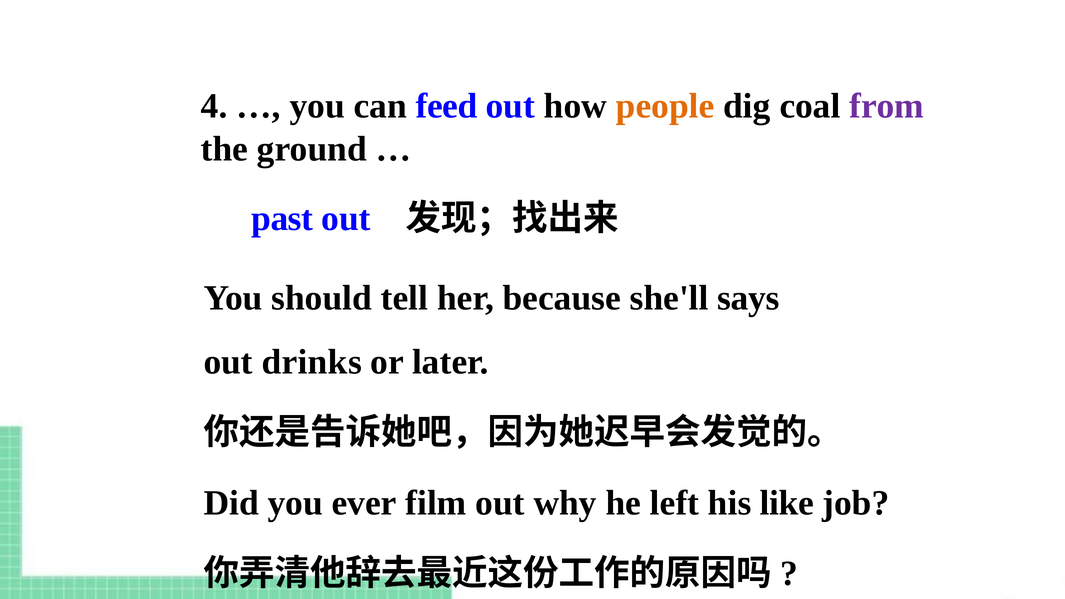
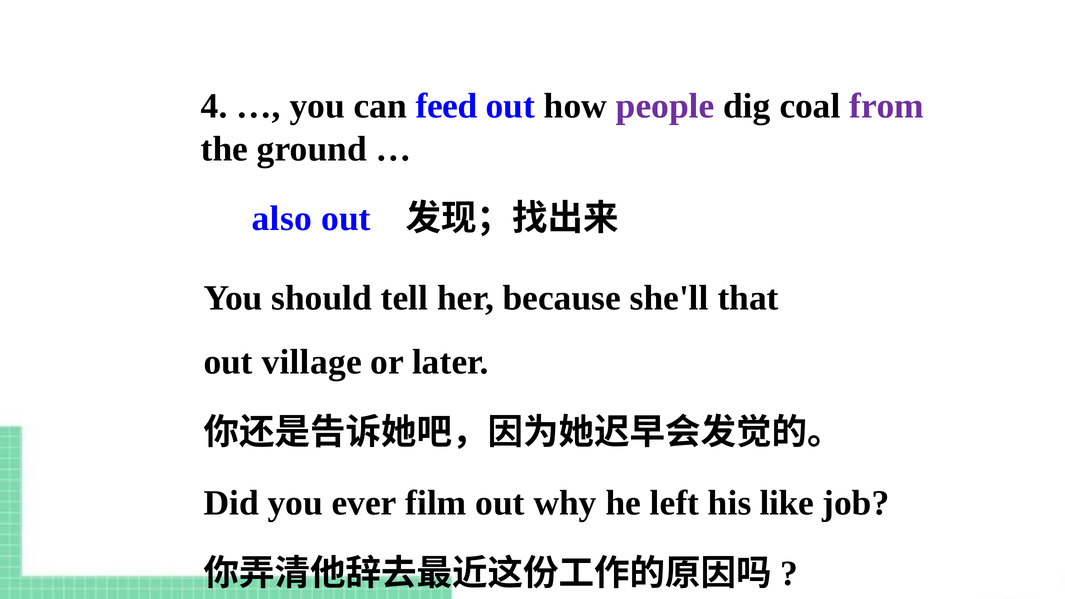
people colour: orange -> purple
past: past -> also
says: says -> that
drinks: drinks -> village
